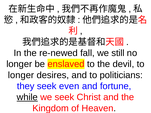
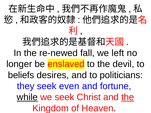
still: still -> left
longer at (21, 75): longer -> beliefs
the at (128, 97) underline: none -> present
